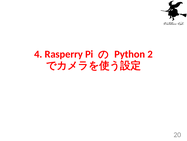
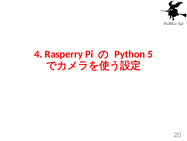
2: 2 -> 5
